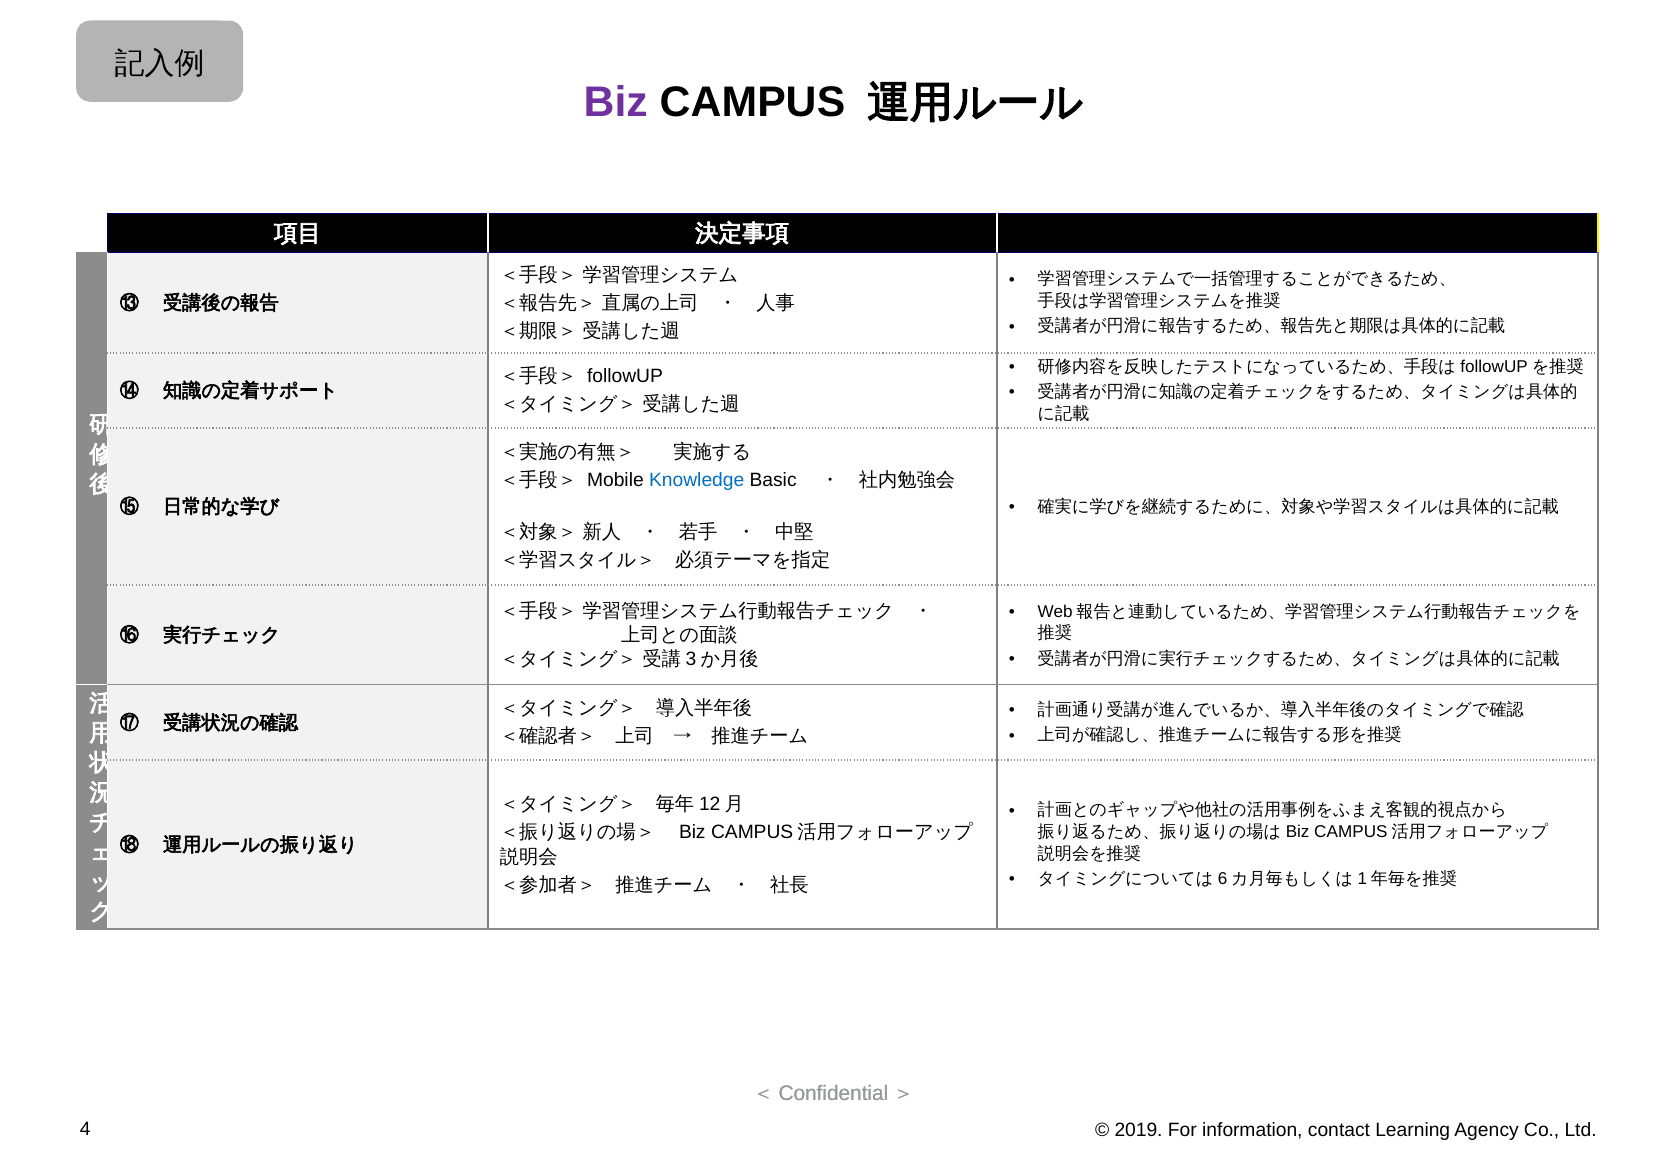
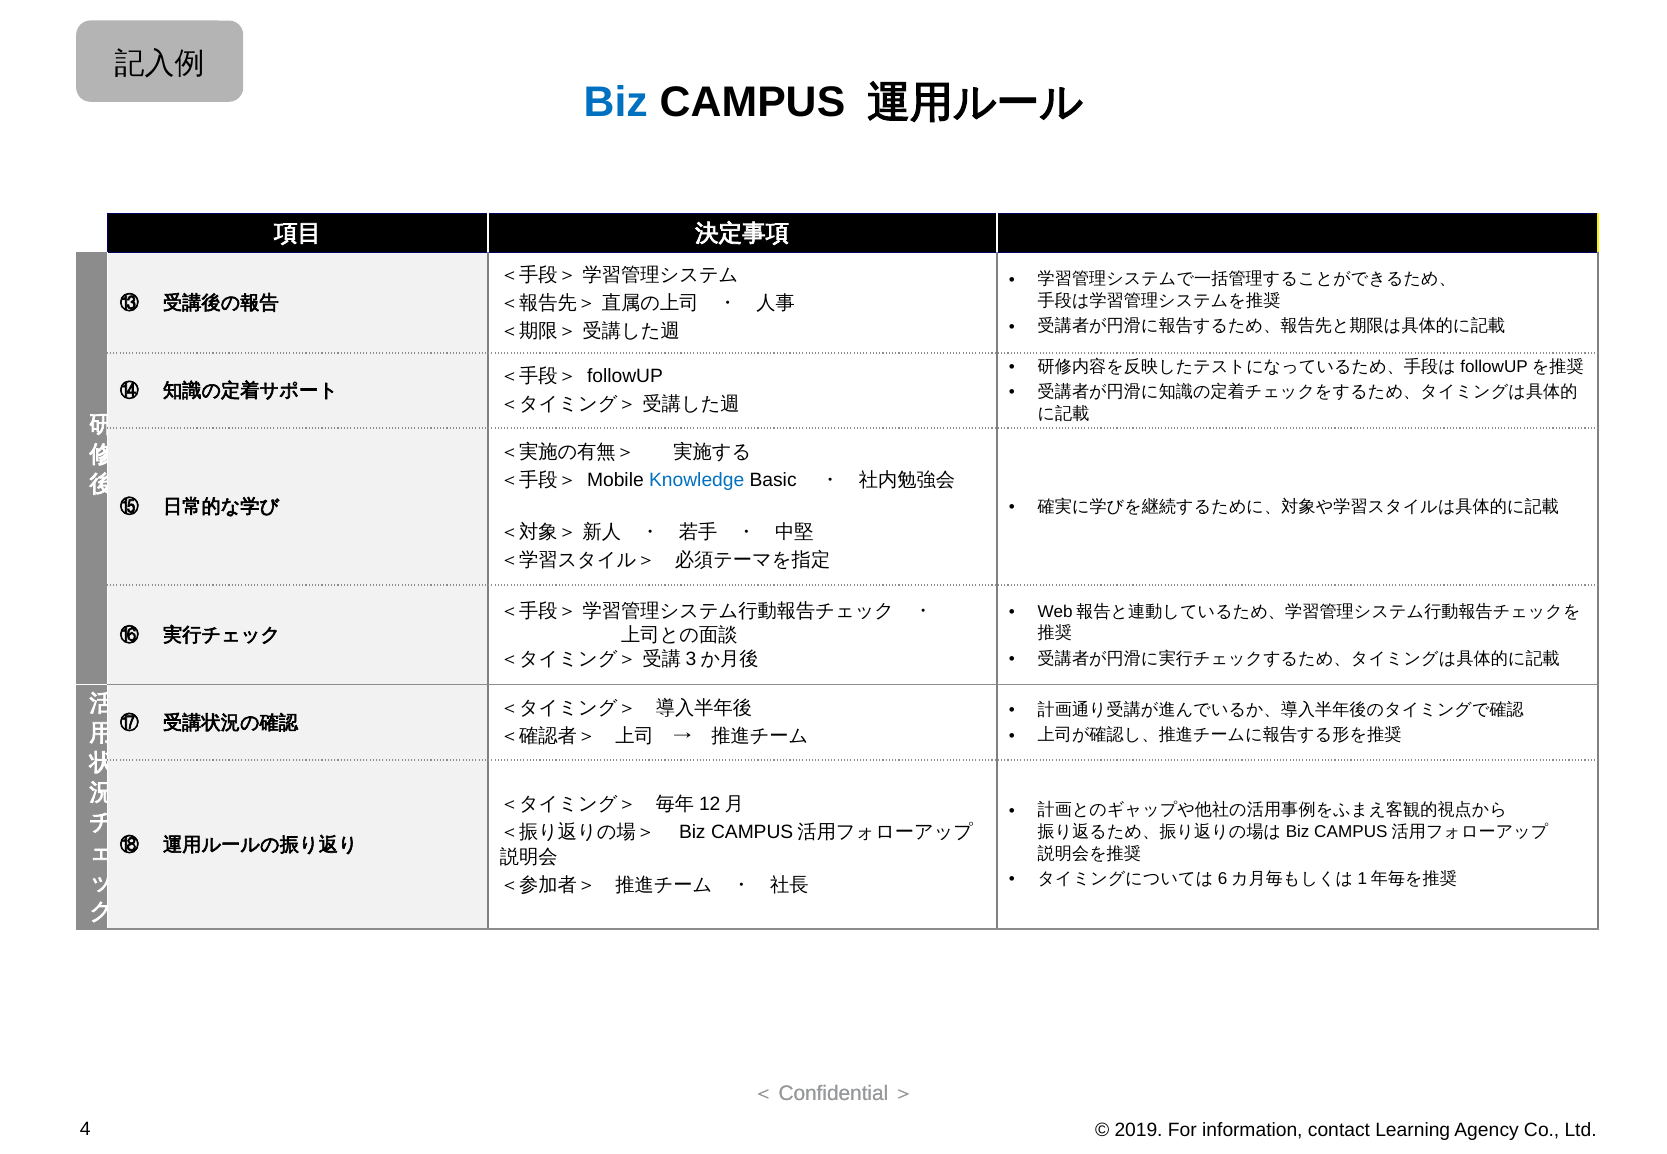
Biz at (616, 102) colour: purple -> blue
